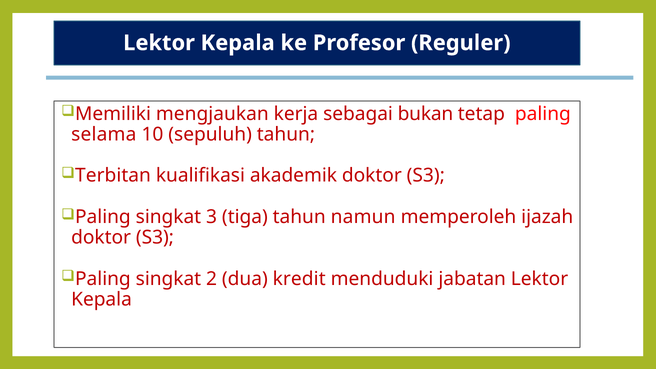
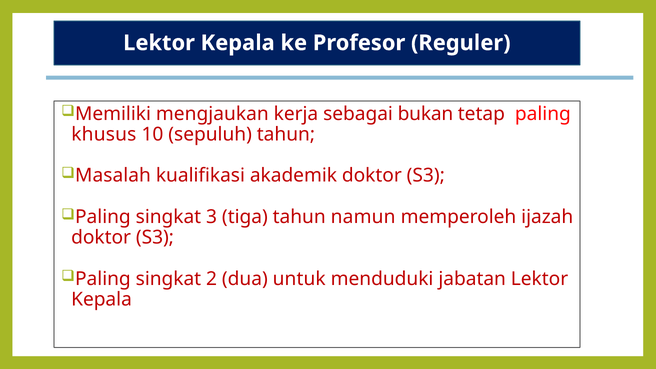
selama: selama -> khusus
Terbitan: Terbitan -> Masalah
kredit: kredit -> untuk
